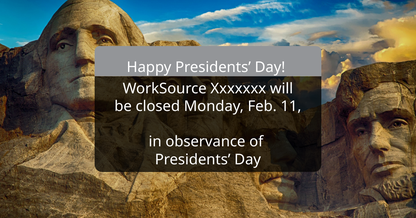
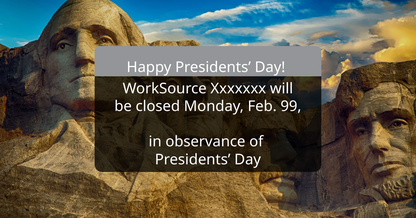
11: 11 -> 99
